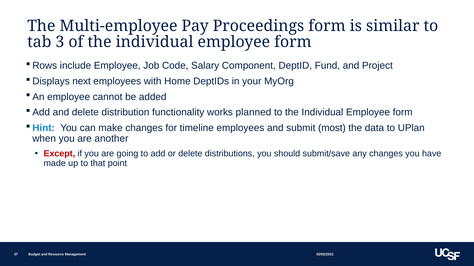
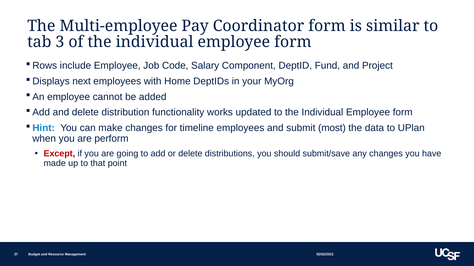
Proceedings: Proceedings -> Coordinator
planned: planned -> updated
another: another -> perform
